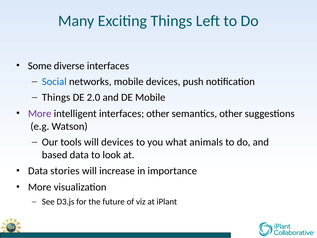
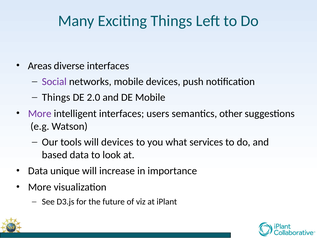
Some: Some -> Areas
Social colour: blue -> purple
interfaces other: other -> users
animals: animals -> services
stories: stories -> unique
